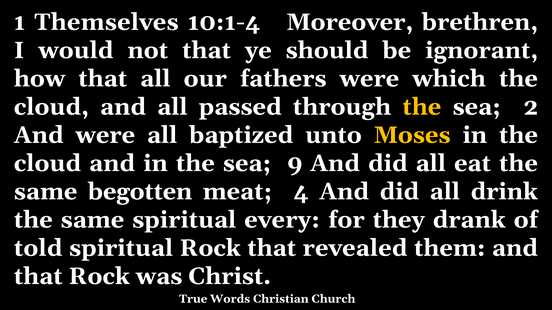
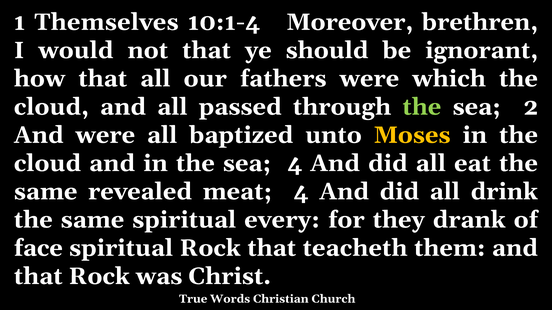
the at (422, 107) colour: yellow -> light green
sea 9: 9 -> 4
begotten: begotten -> revealed
told: told -> face
revealed: revealed -> teacheth
